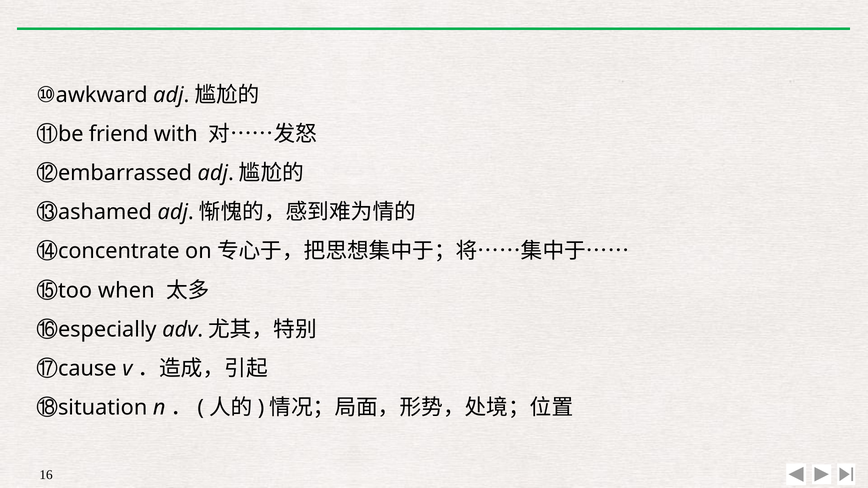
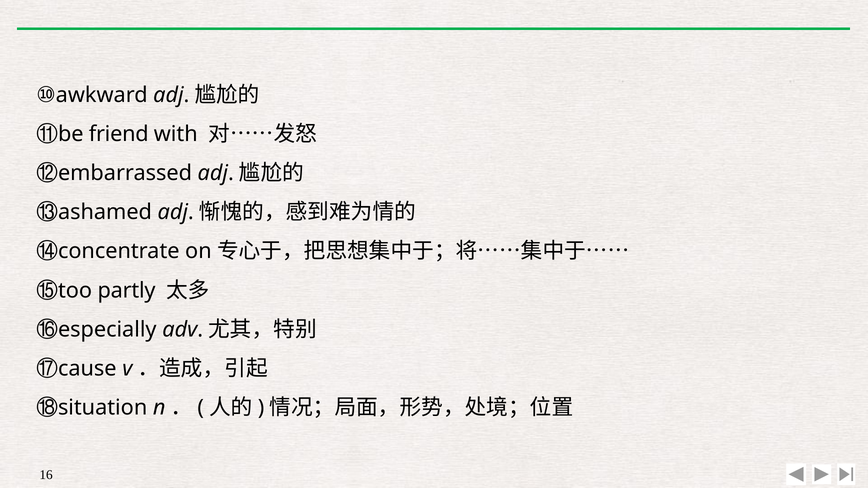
when: when -> partly
